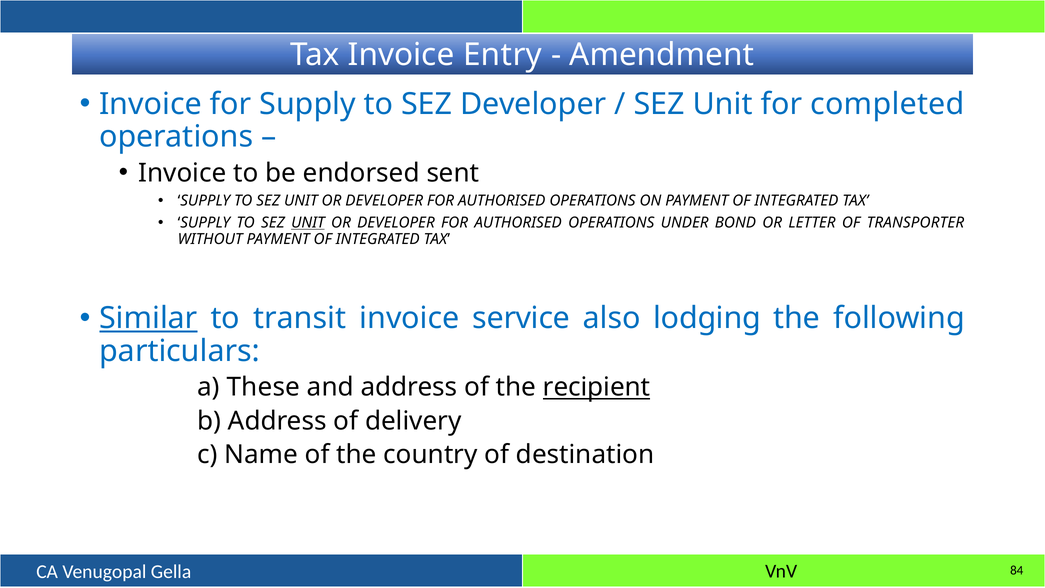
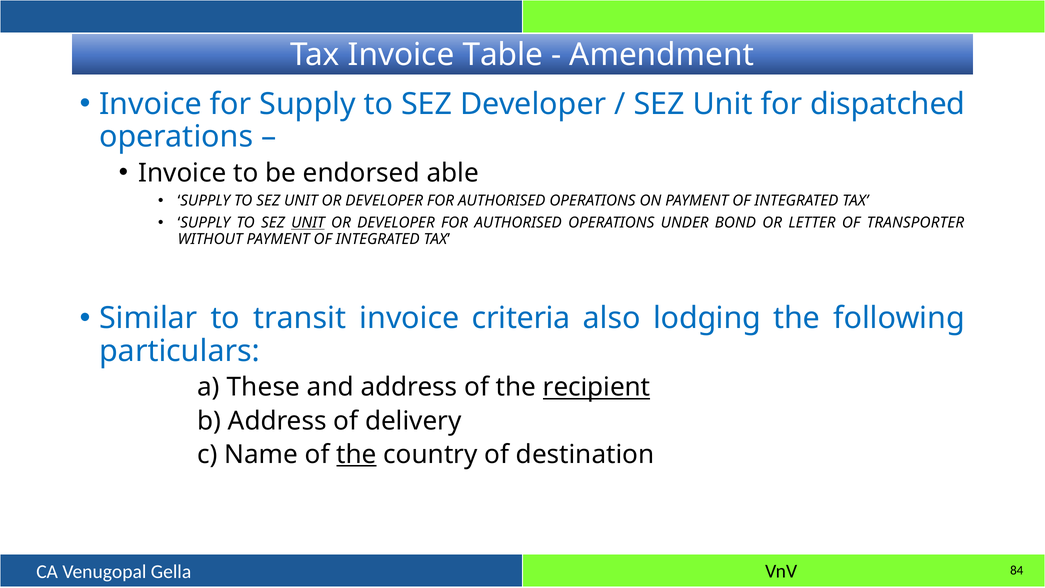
Entry: Entry -> Table
completed: completed -> dispatched
sent: sent -> able
Similar underline: present -> none
service: service -> criteria
the at (356, 454) underline: none -> present
